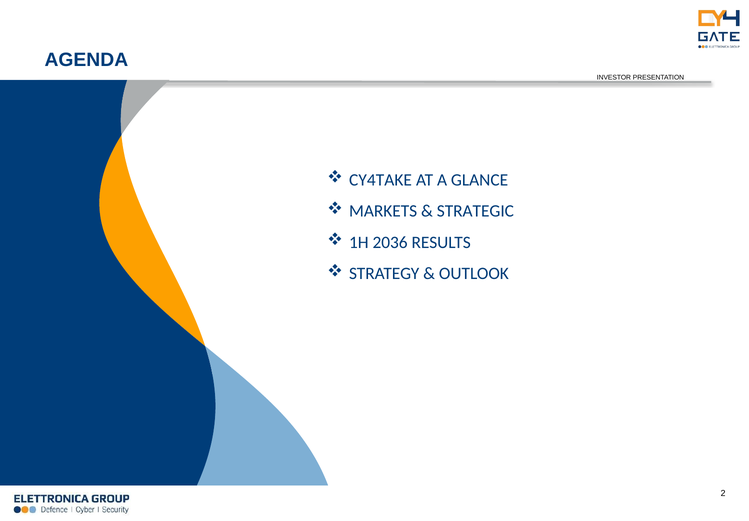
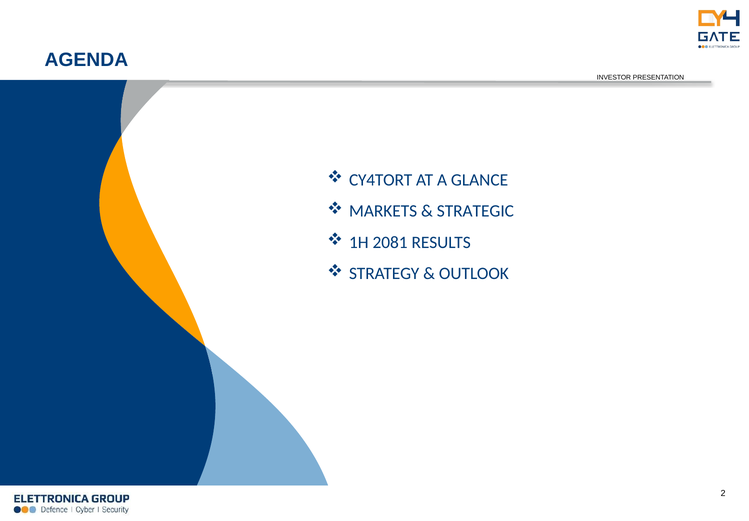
CY4TAKE: CY4TAKE -> CY4TORT
2036: 2036 -> 2081
